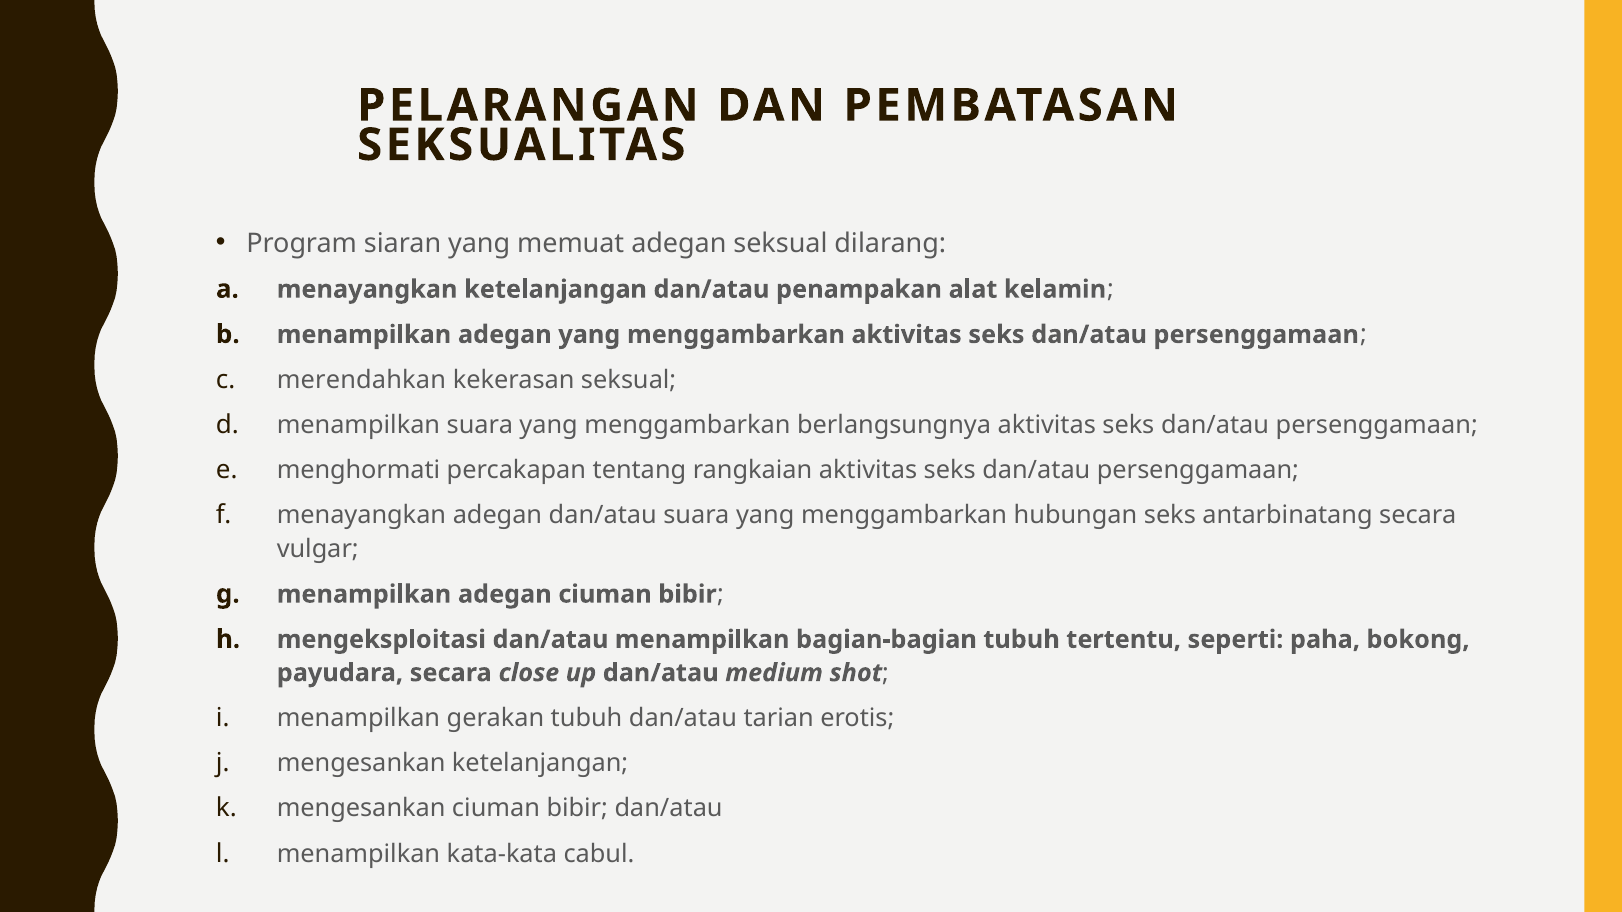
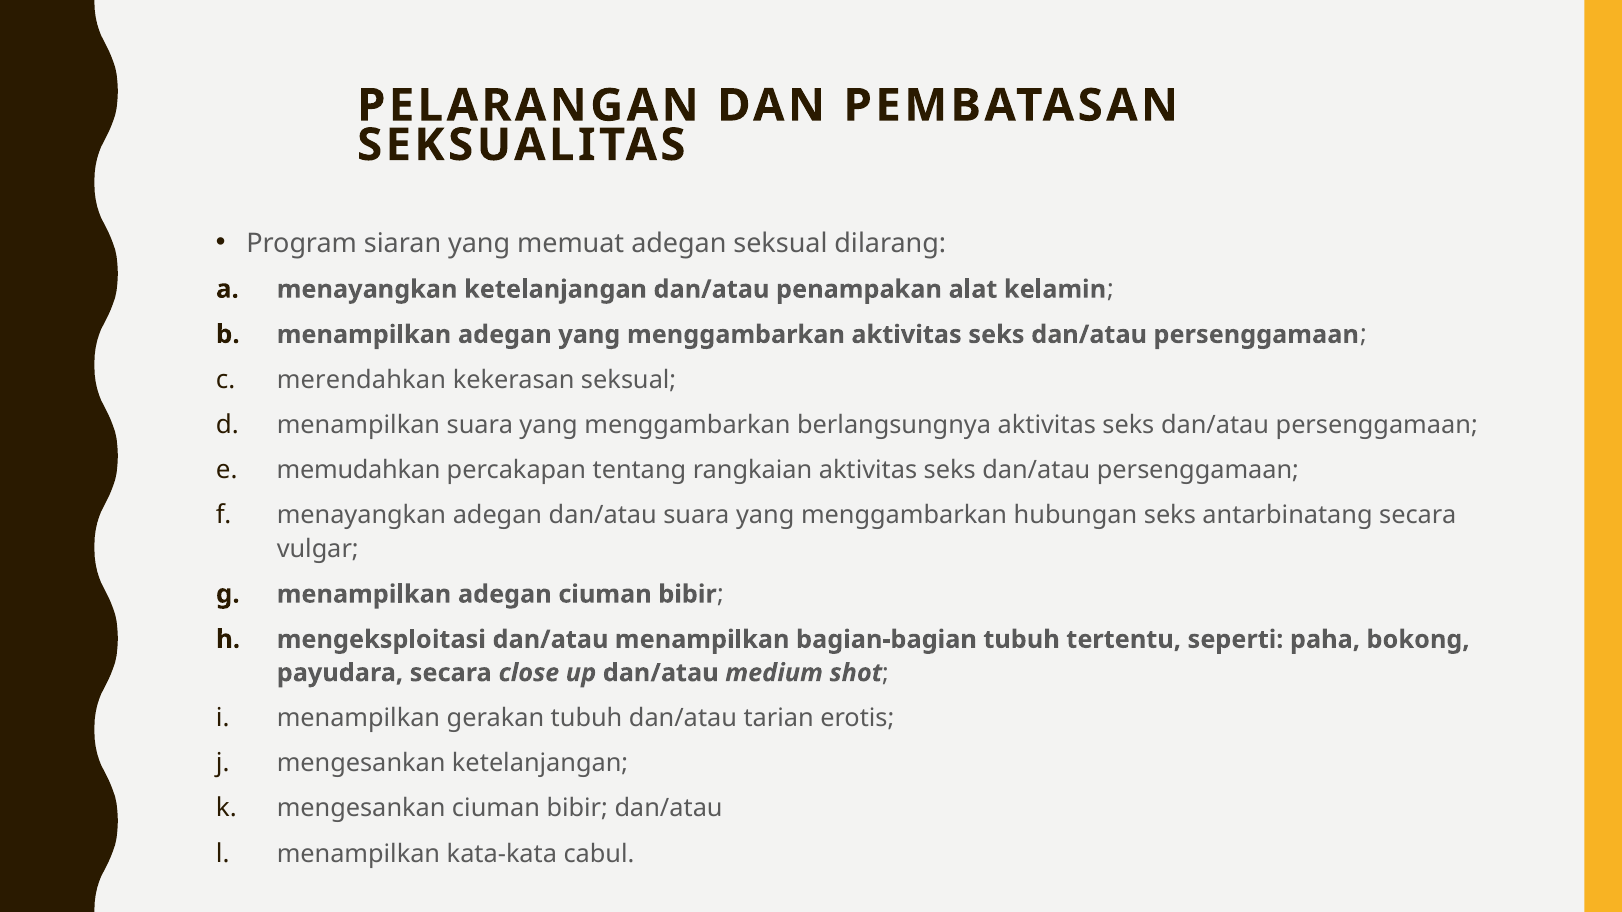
menghormati: menghormati -> memudahkan
